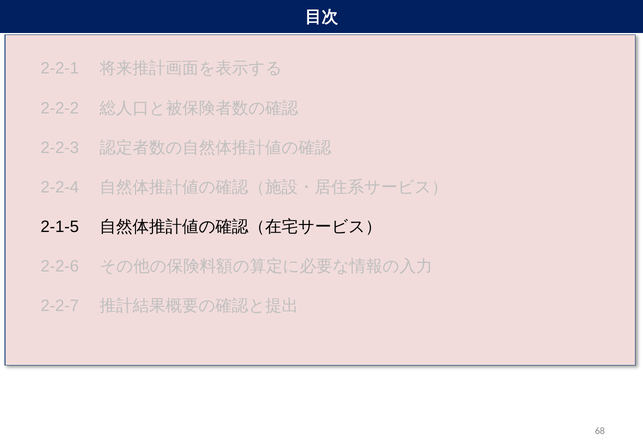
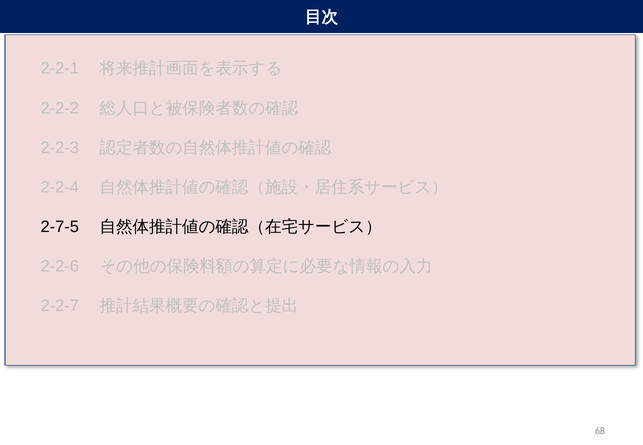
2-1-5: 2-1-5 -> 2-7-5
